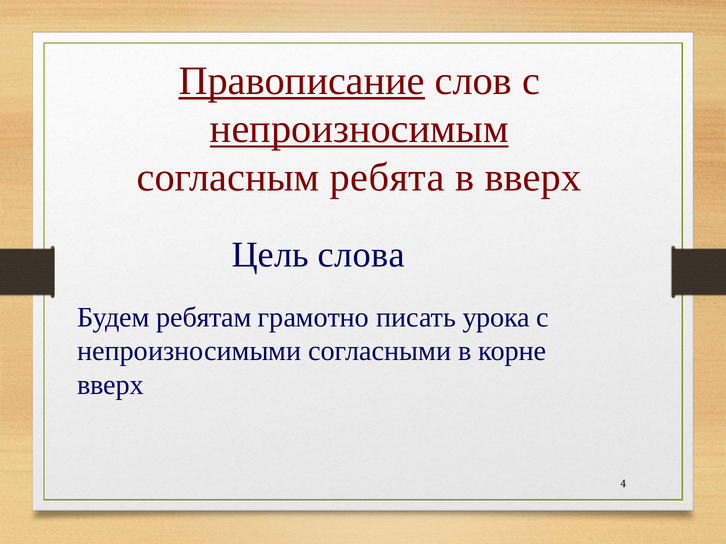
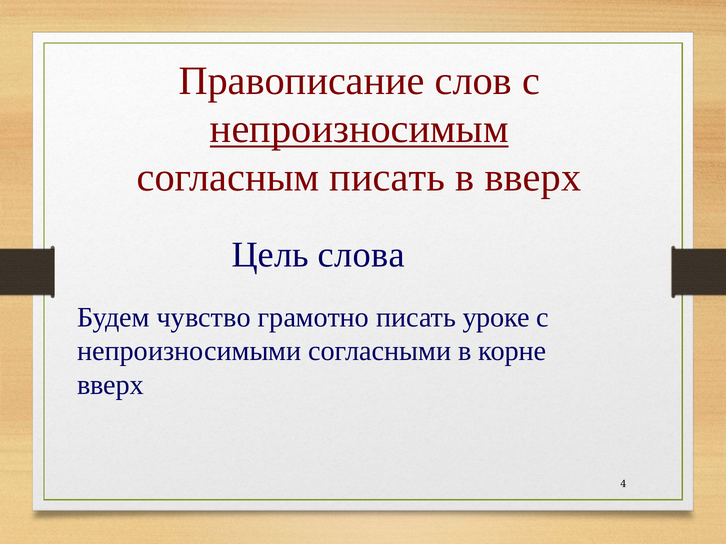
Правописание underline: present -> none
согласным ребята: ребята -> писать
ребятам: ребятам -> чувство
урока: урока -> уроке
